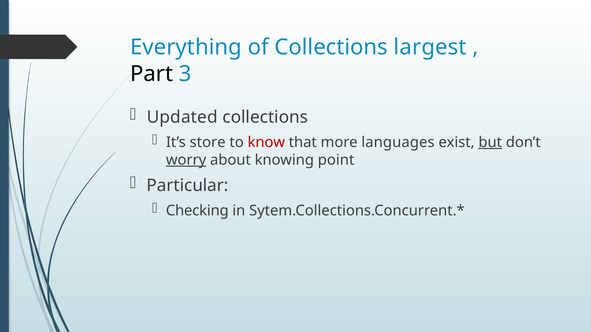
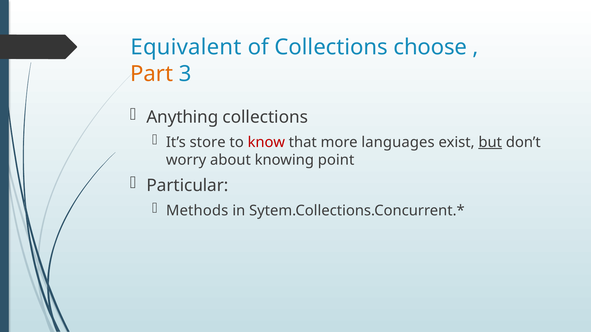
Everything: Everything -> Equivalent
largest: largest -> choose
Part colour: black -> orange
Updated: Updated -> Anything
worry underline: present -> none
Checking: Checking -> Methods
